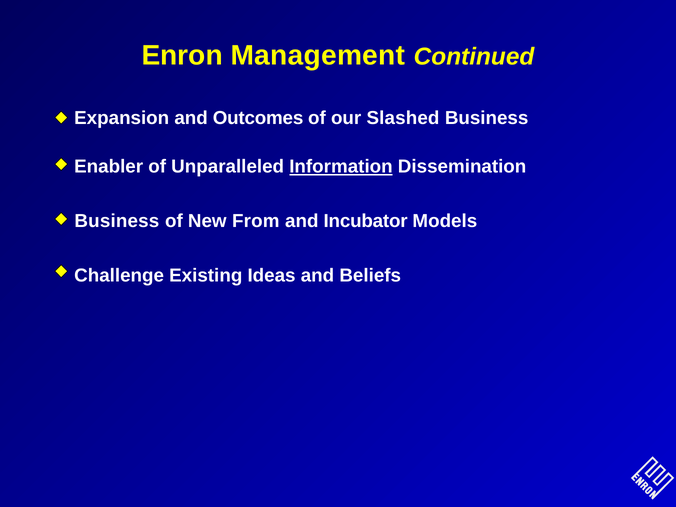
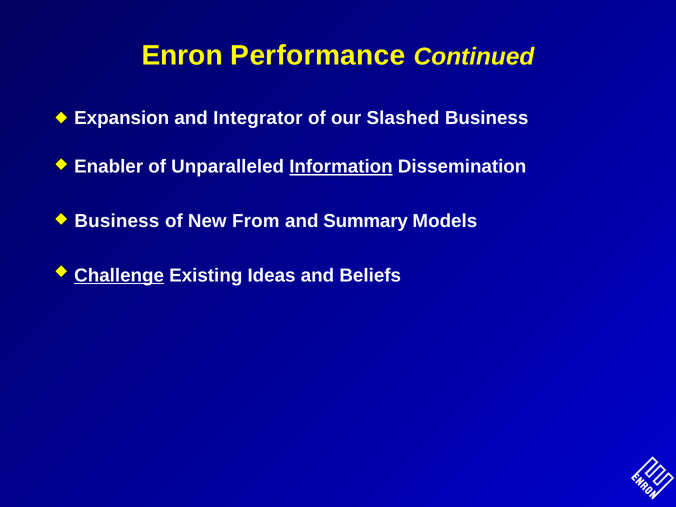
Management: Management -> Performance
Outcomes: Outcomes -> Integrator
Incubator: Incubator -> Summary
Challenge underline: none -> present
